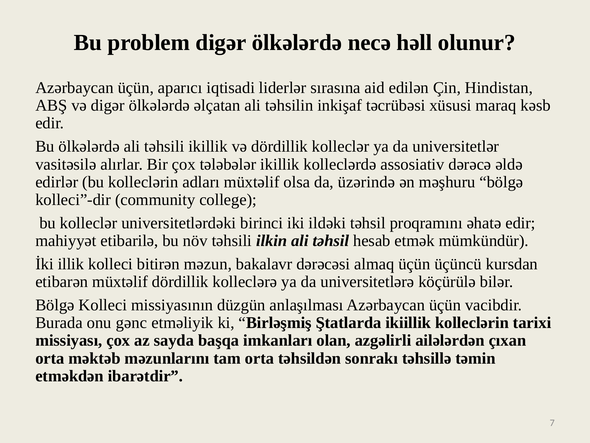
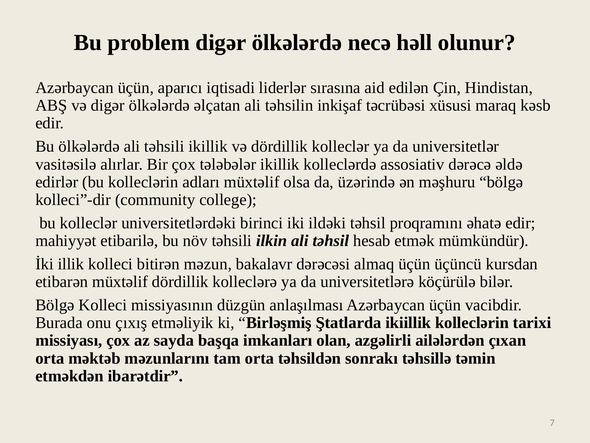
gənc: gənc -> çıxış
